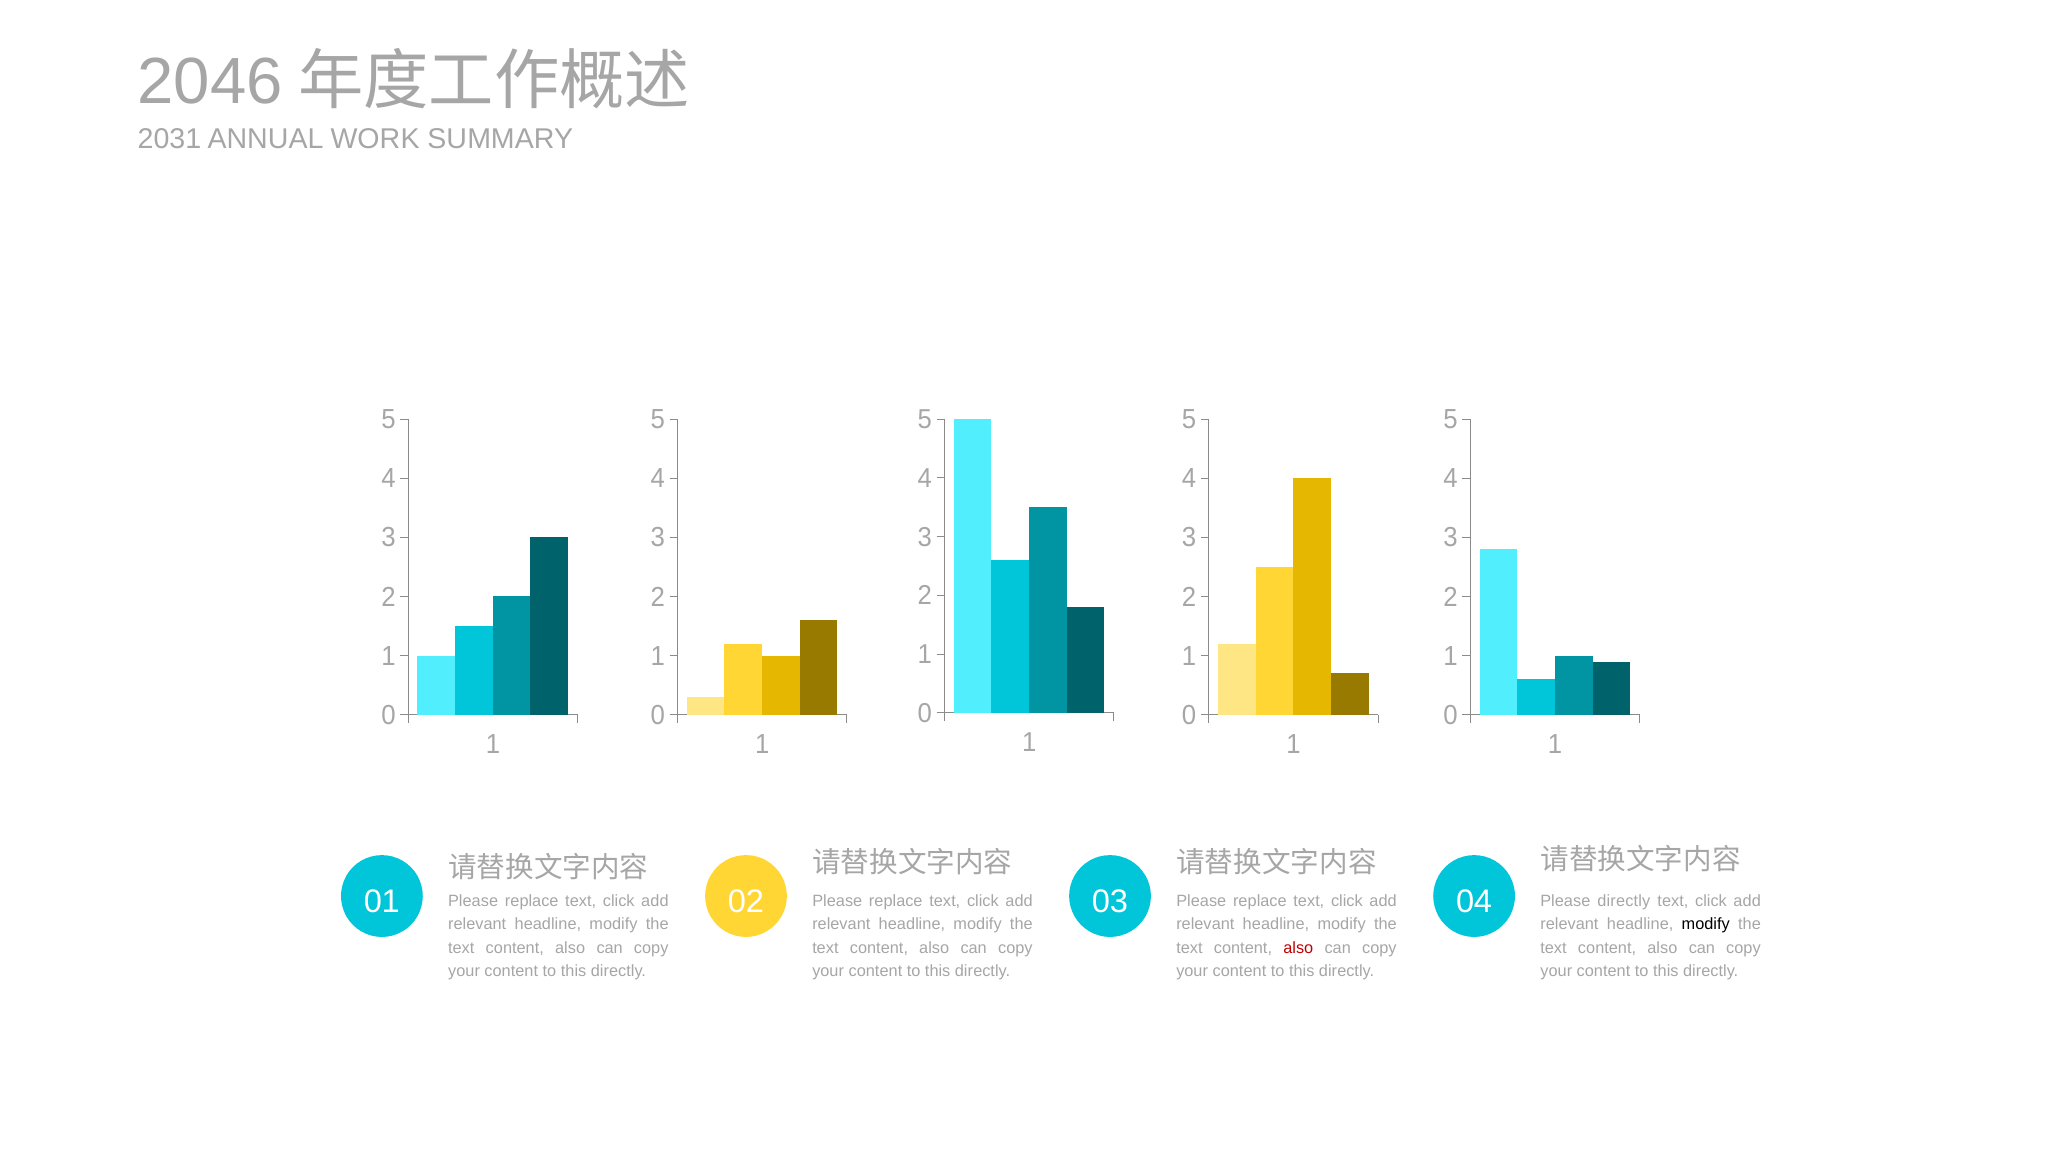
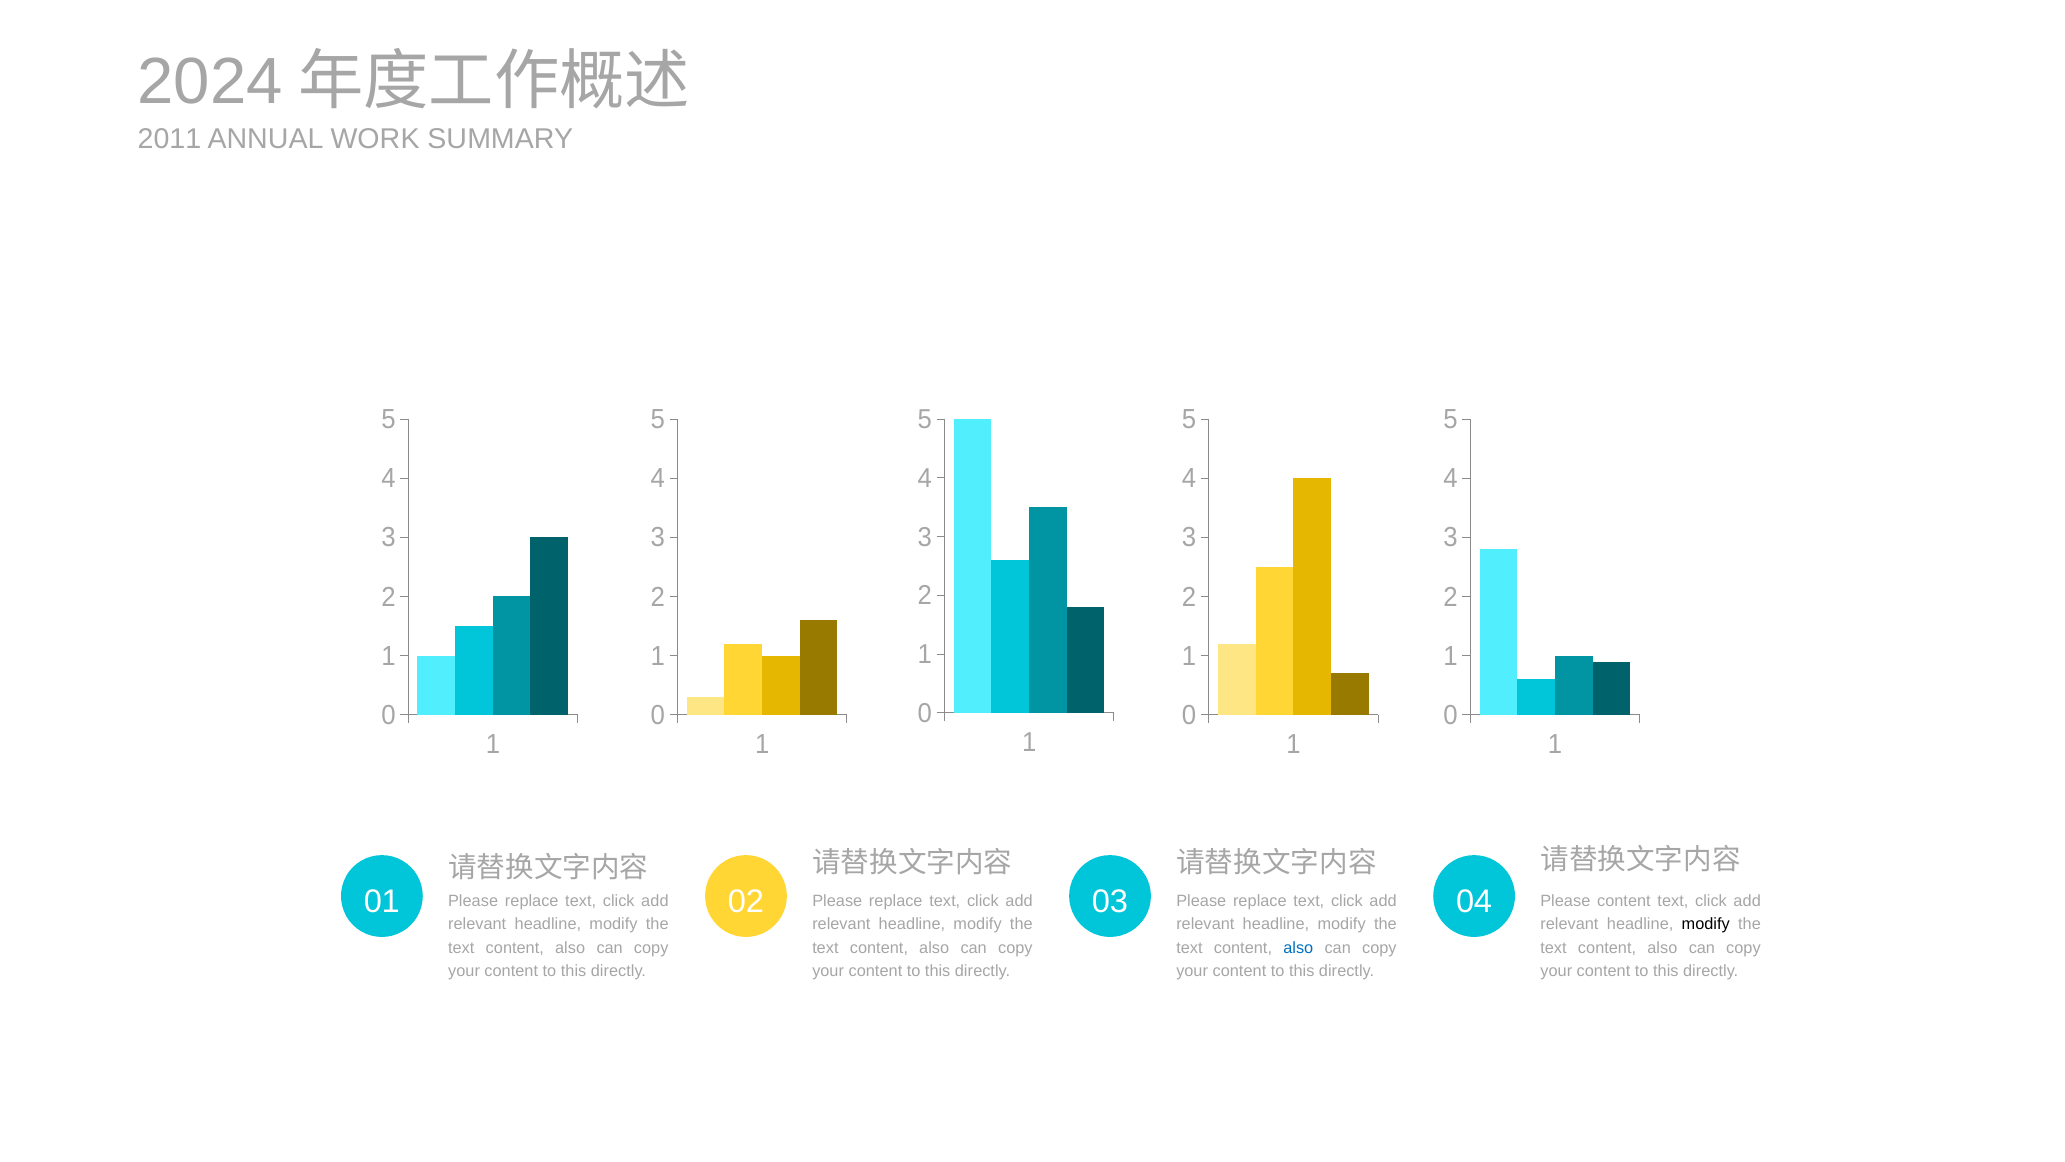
2046: 2046 -> 2024
2031: 2031 -> 2011
Please directly: directly -> content
also at (1298, 948) colour: red -> blue
